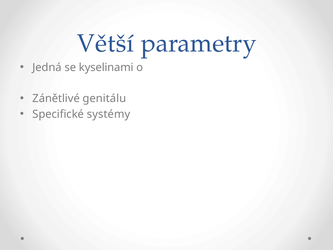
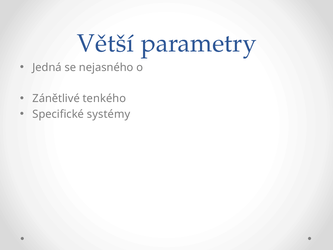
kyselinami: kyselinami -> nejasného
genitálu: genitálu -> tenkého
